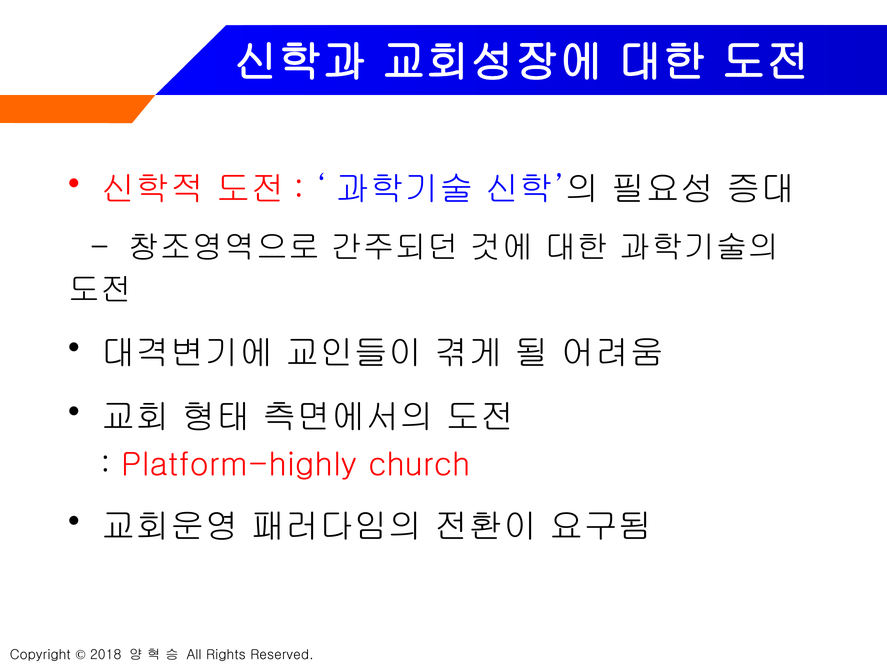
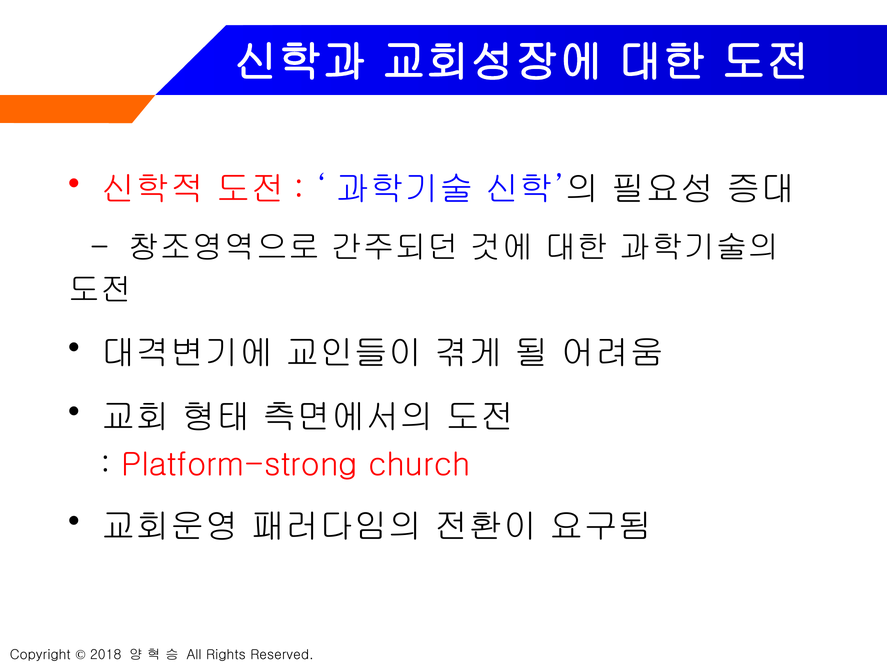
Platform-highly: Platform-highly -> Platform-strong
